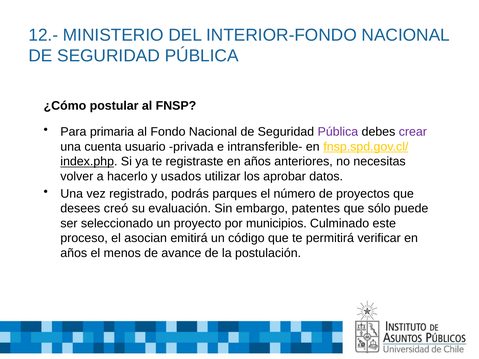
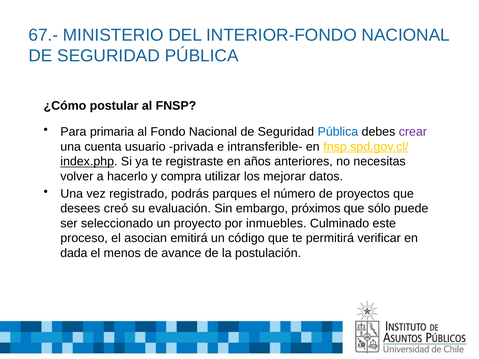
12.-: 12.- -> 67.-
Pública at (338, 132) colour: purple -> blue
usados: usados -> compra
aprobar: aprobar -> mejorar
patentes: patentes -> próximos
municipios: municipios -> inmuebles
años at (74, 253): años -> dada
